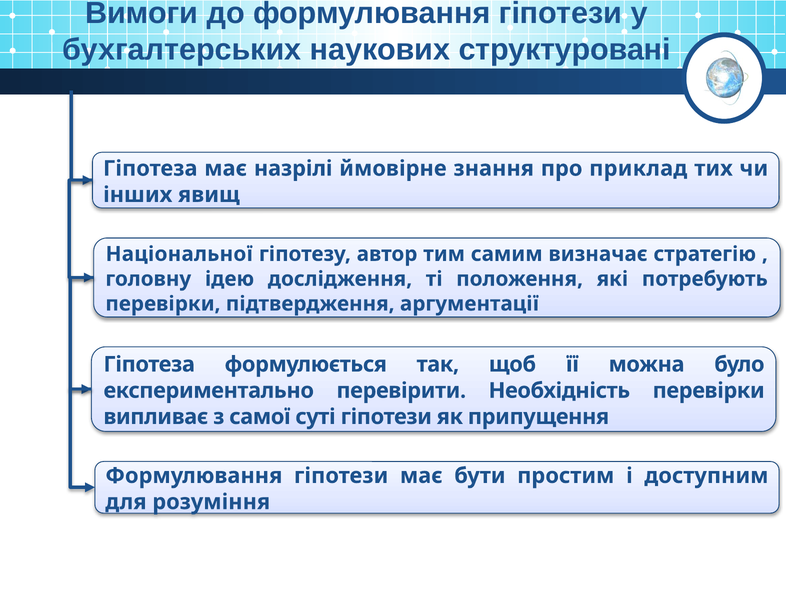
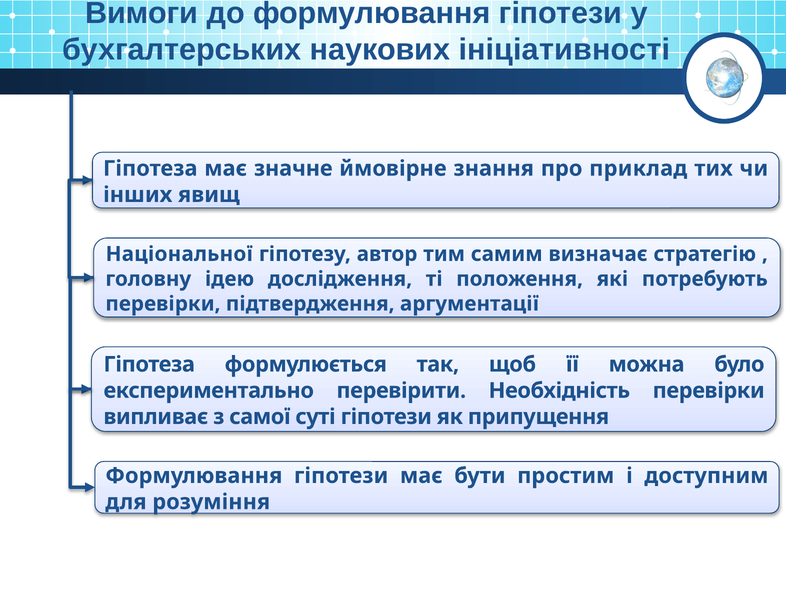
структуровані: структуровані -> ініціативності
назрілі: назрілі -> значне
